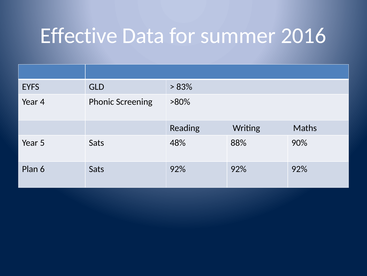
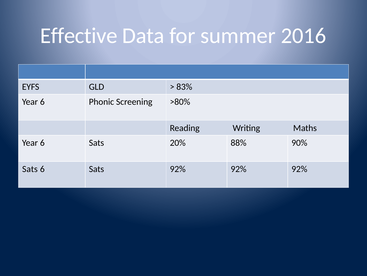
4 at (42, 102): 4 -> 6
5 at (42, 143): 5 -> 6
48%: 48% -> 20%
Plan at (30, 169): Plan -> Sats
